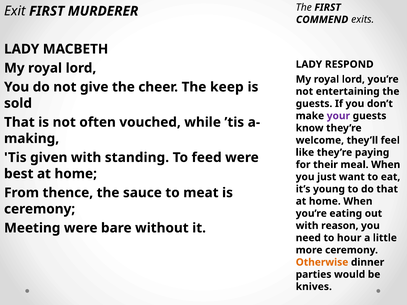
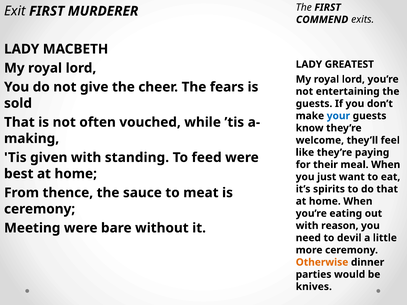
RESPOND: RESPOND -> GREATEST
keep: keep -> fears
your colour: purple -> blue
young: young -> spirits
hour: hour -> devil
